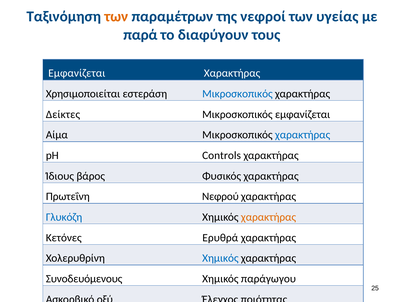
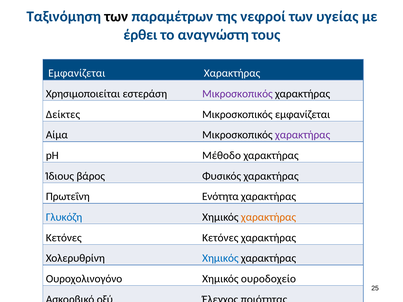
των at (116, 17) colour: orange -> black
παρά: παρά -> έρθει
διαφύγουν: διαφύγουν -> αναγνώστη
Μικροσκοπικός at (237, 94) colour: blue -> purple
χαρακτήρας at (303, 135) colour: blue -> purple
Controls: Controls -> Μέθοδο
Νεφρού: Νεφρού -> Ενότητα
Κετόνες Ερυθρά: Ερυθρά -> Κετόνες
Συνοδευόμενους: Συνοδευόμενους -> Oυροχολινογόνο
παράγωγου: παράγωγου -> ουροδοχείο
